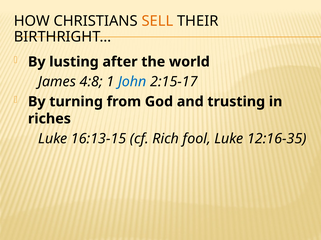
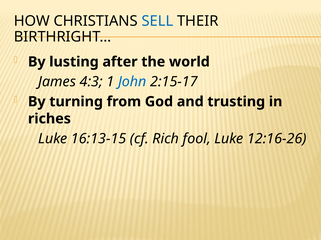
SELL colour: orange -> blue
4:8: 4:8 -> 4:3
12:16-35: 12:16-35 -> 12:16-26
